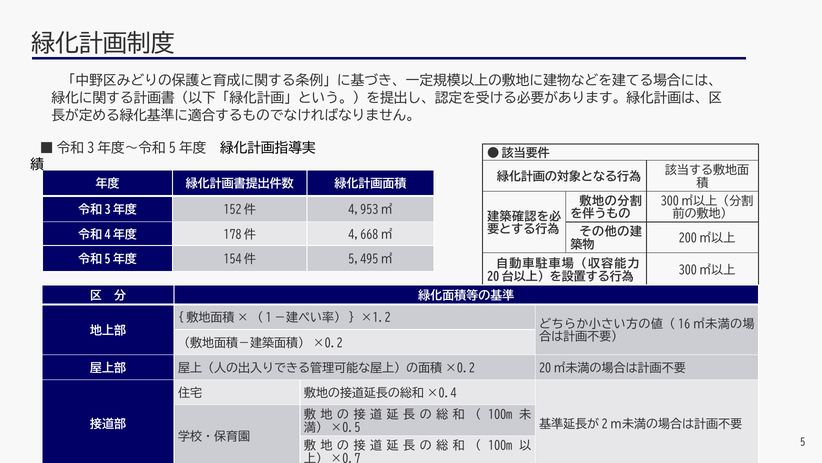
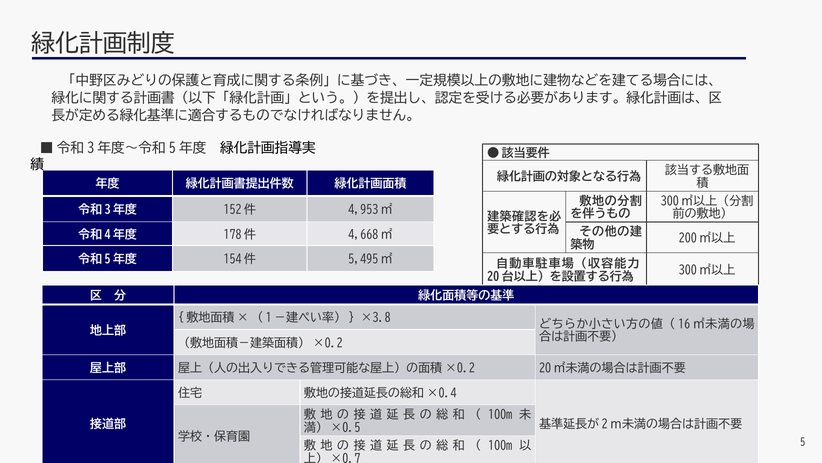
×1.2: ×1.2 -> ×3.8
